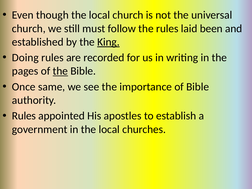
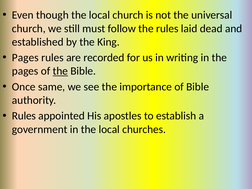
been: been -> dead
King underline: present -> none
Doing at (25, 58): Doing -> Pages
